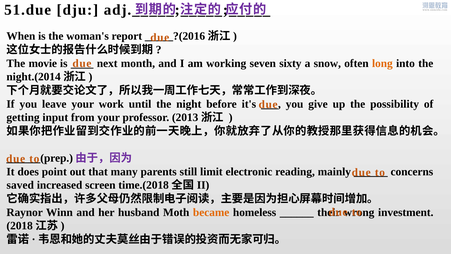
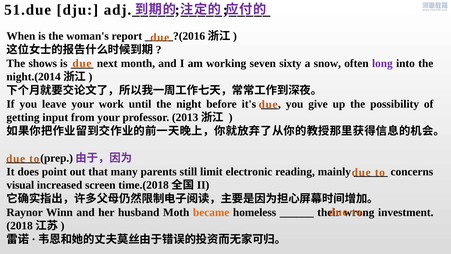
movie: movie -> shows
long colour: orange -> purple
saved: saved -> visual
